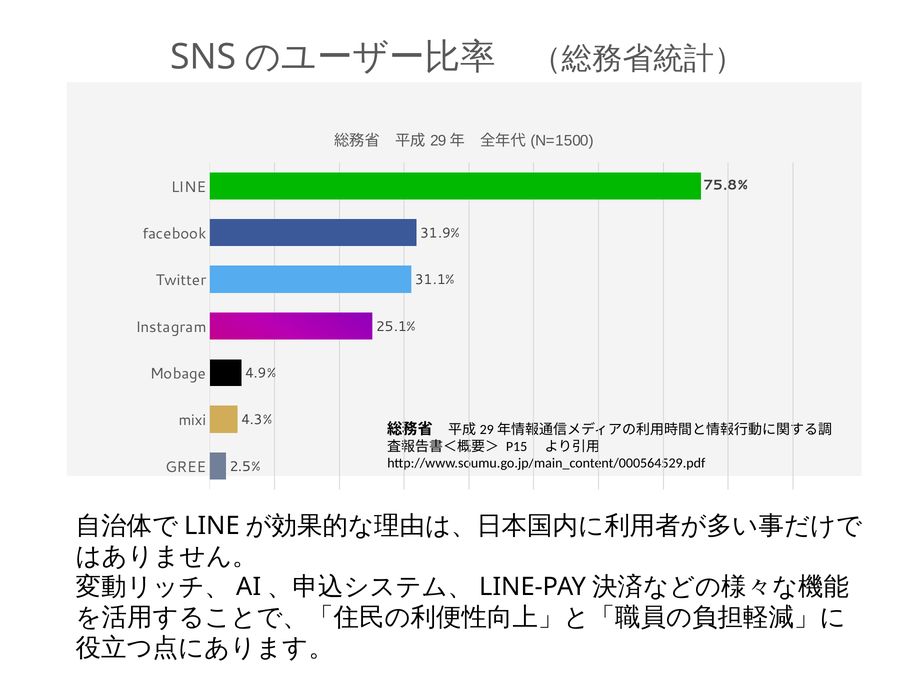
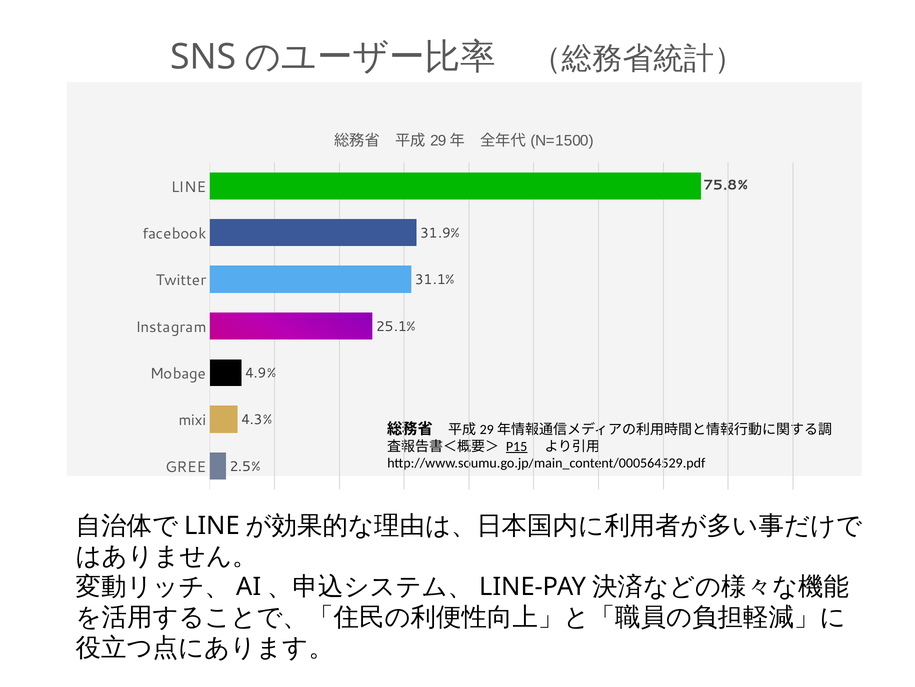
P15 underline: none -> present
